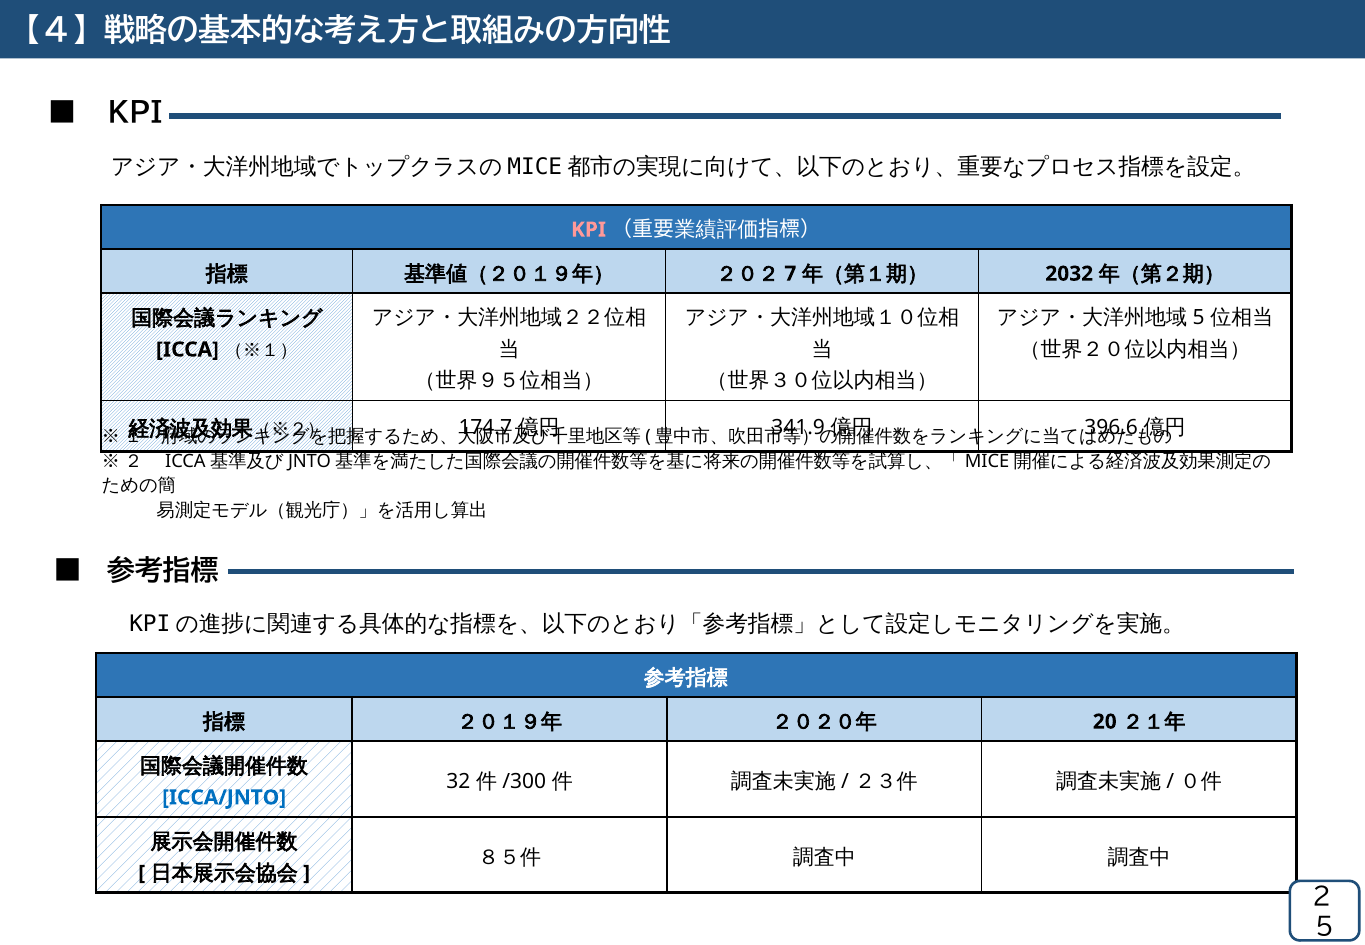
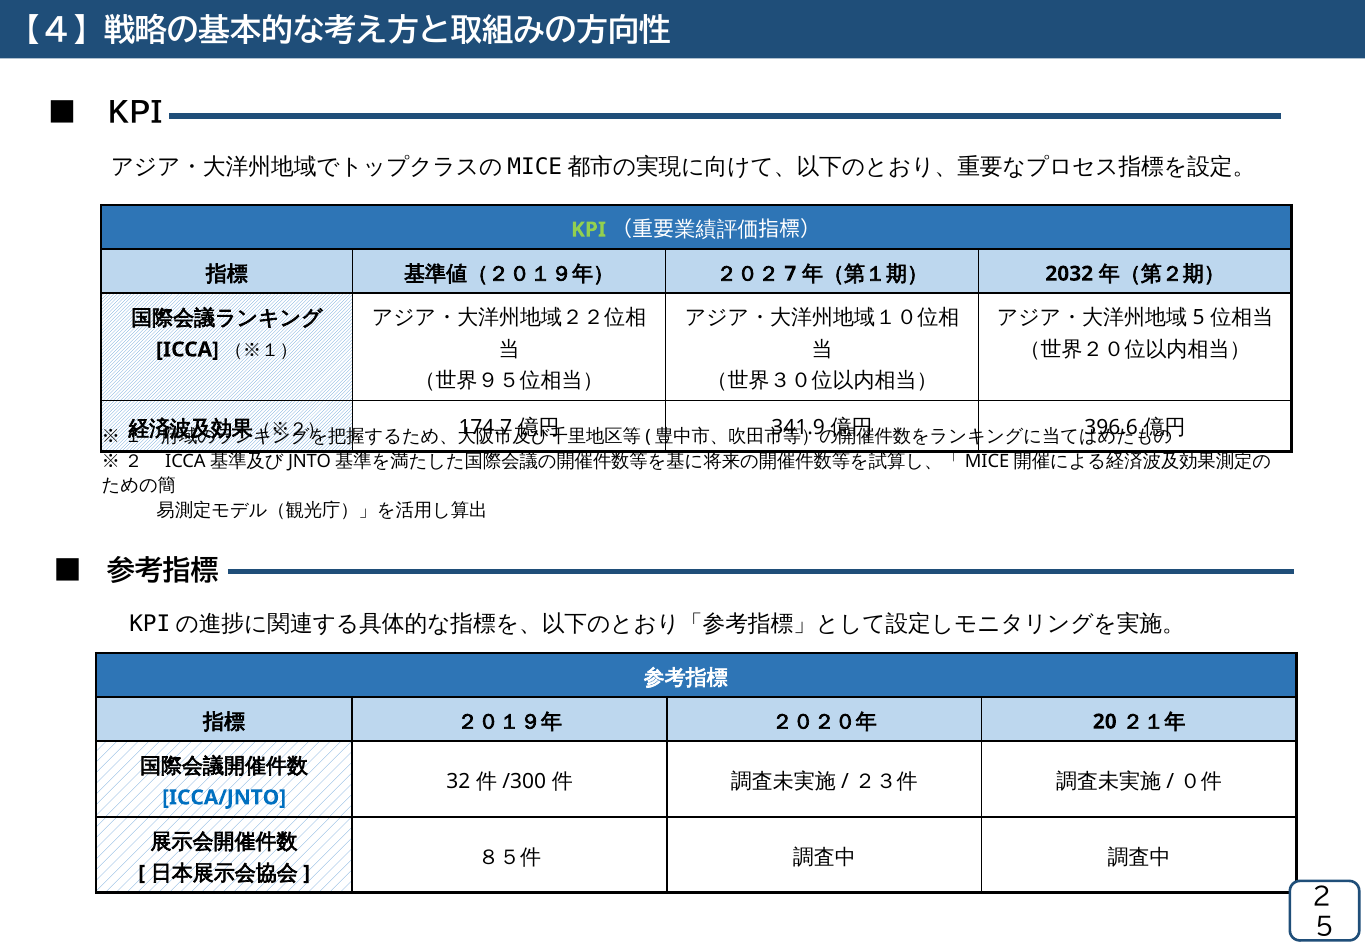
KPI at (588, 230) colour: pink -> light green
